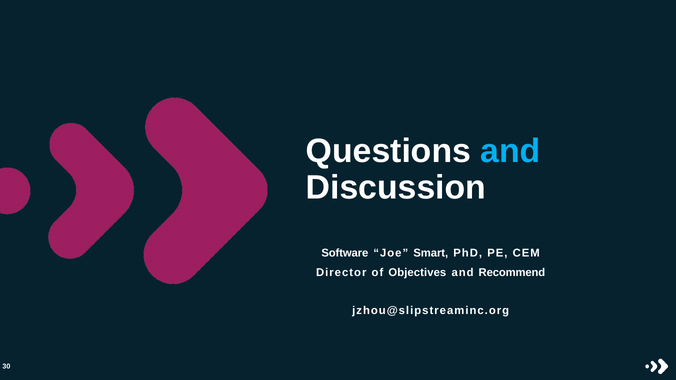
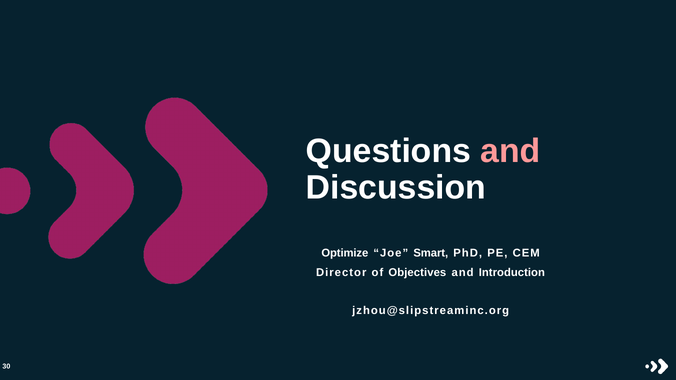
and at (510, 151) colour: light blue -> pink
Software: Software -> Optimize
Recommend: Recommend -> Introduction
